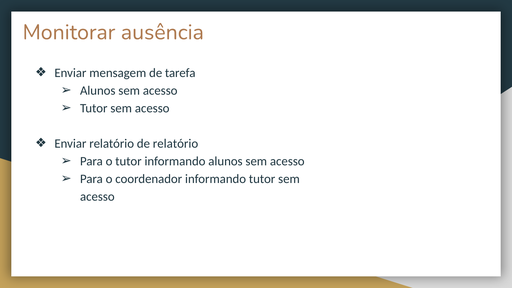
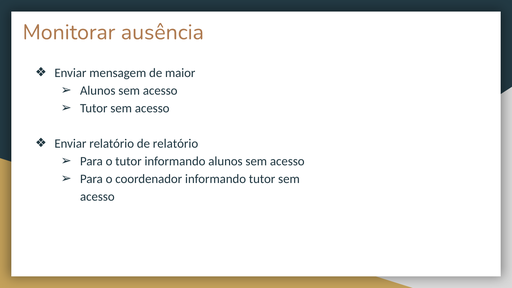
tarefa: tarefa -> maior
